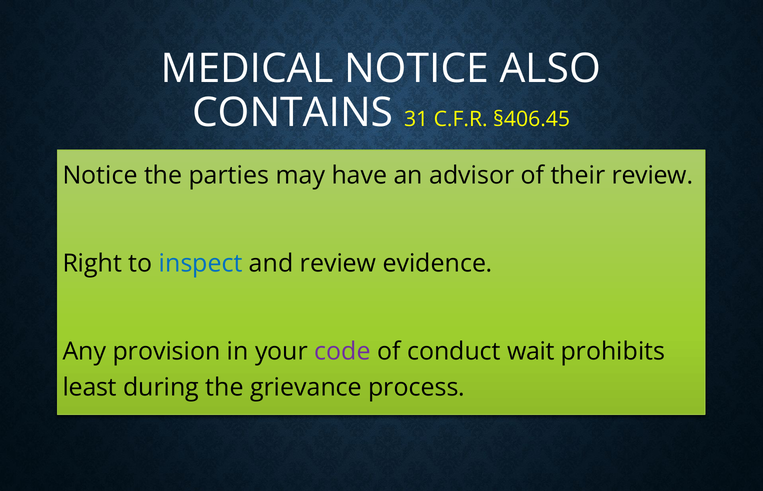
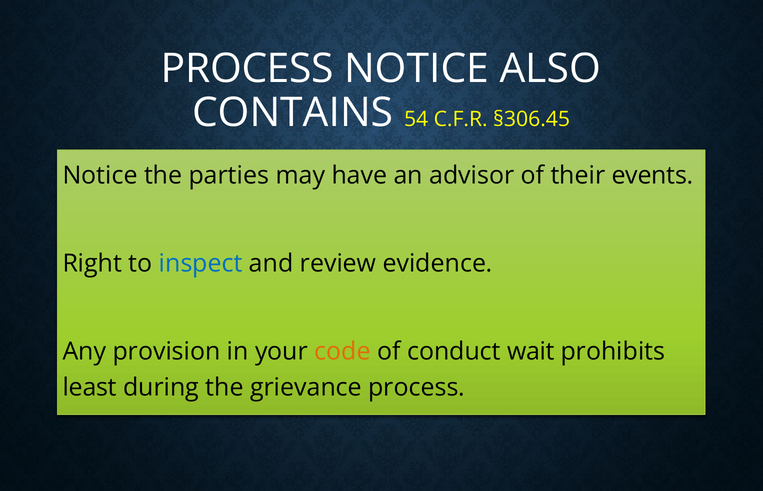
MEDICAL at (247, 69): MEDICAL -> PROCESS
31: 31 -> 54
§406.45: §406.45 -> §306.45
their review: review -> events
code colour: purple -> orange
